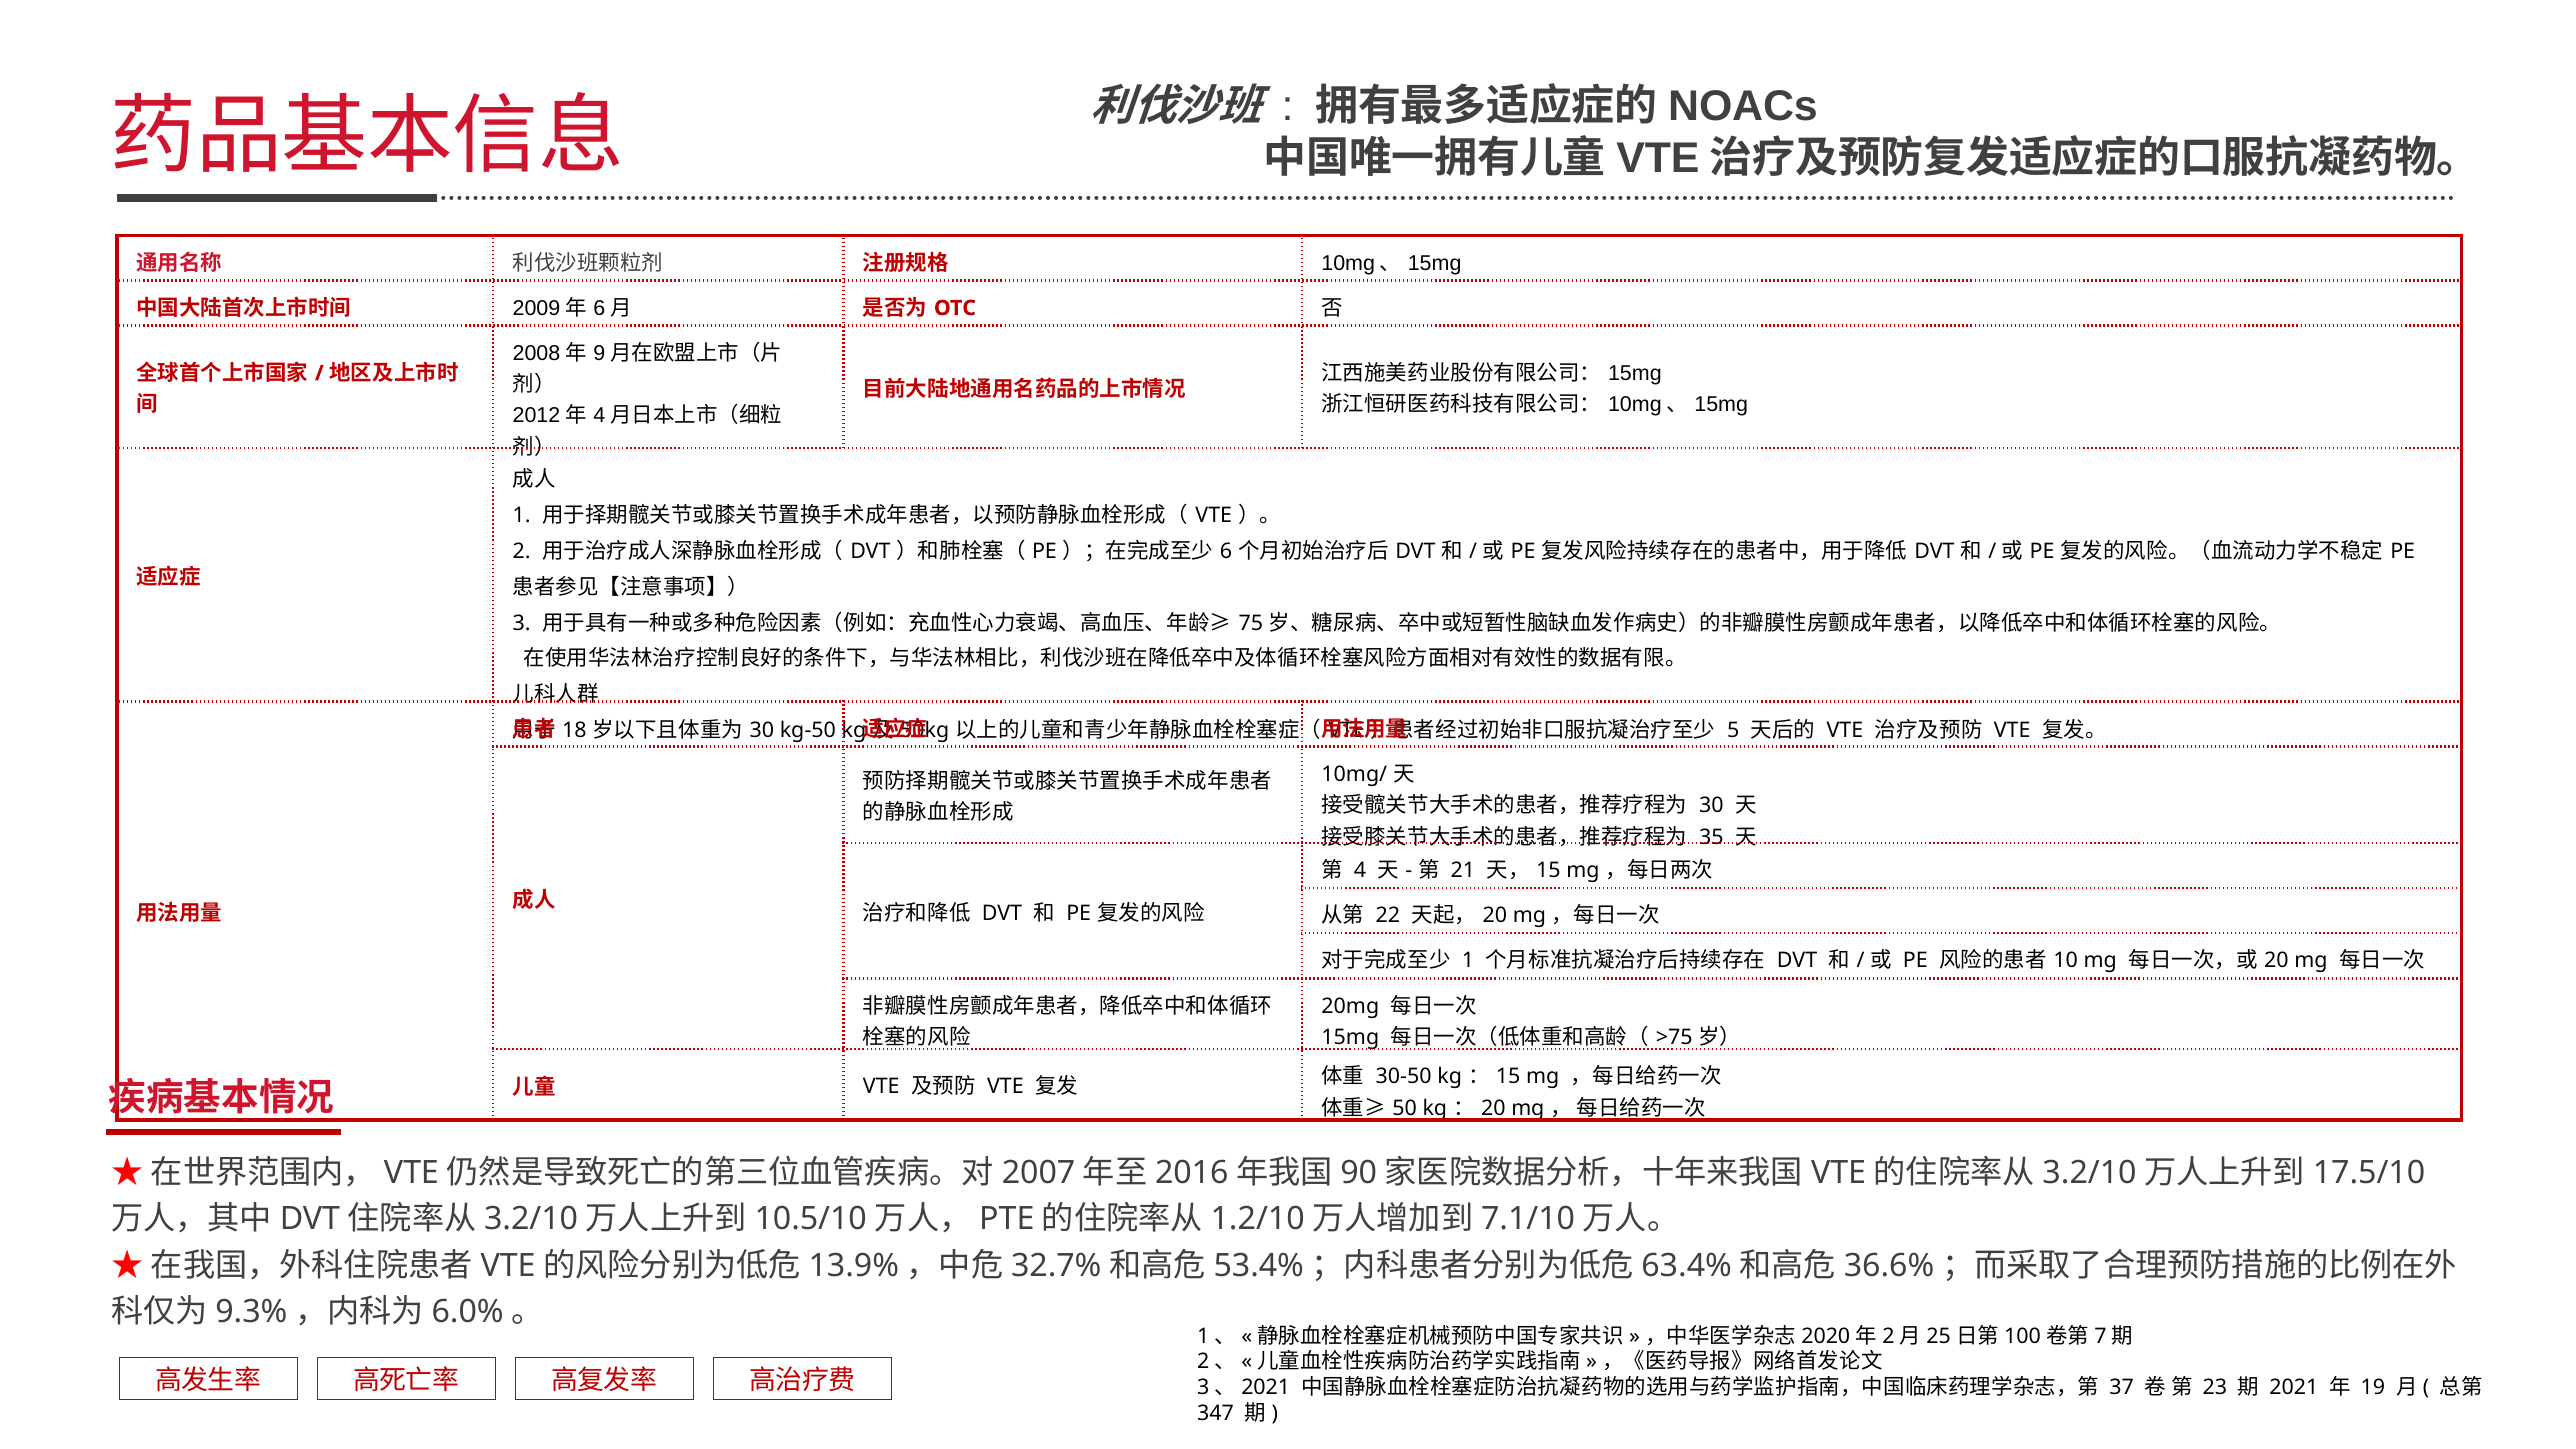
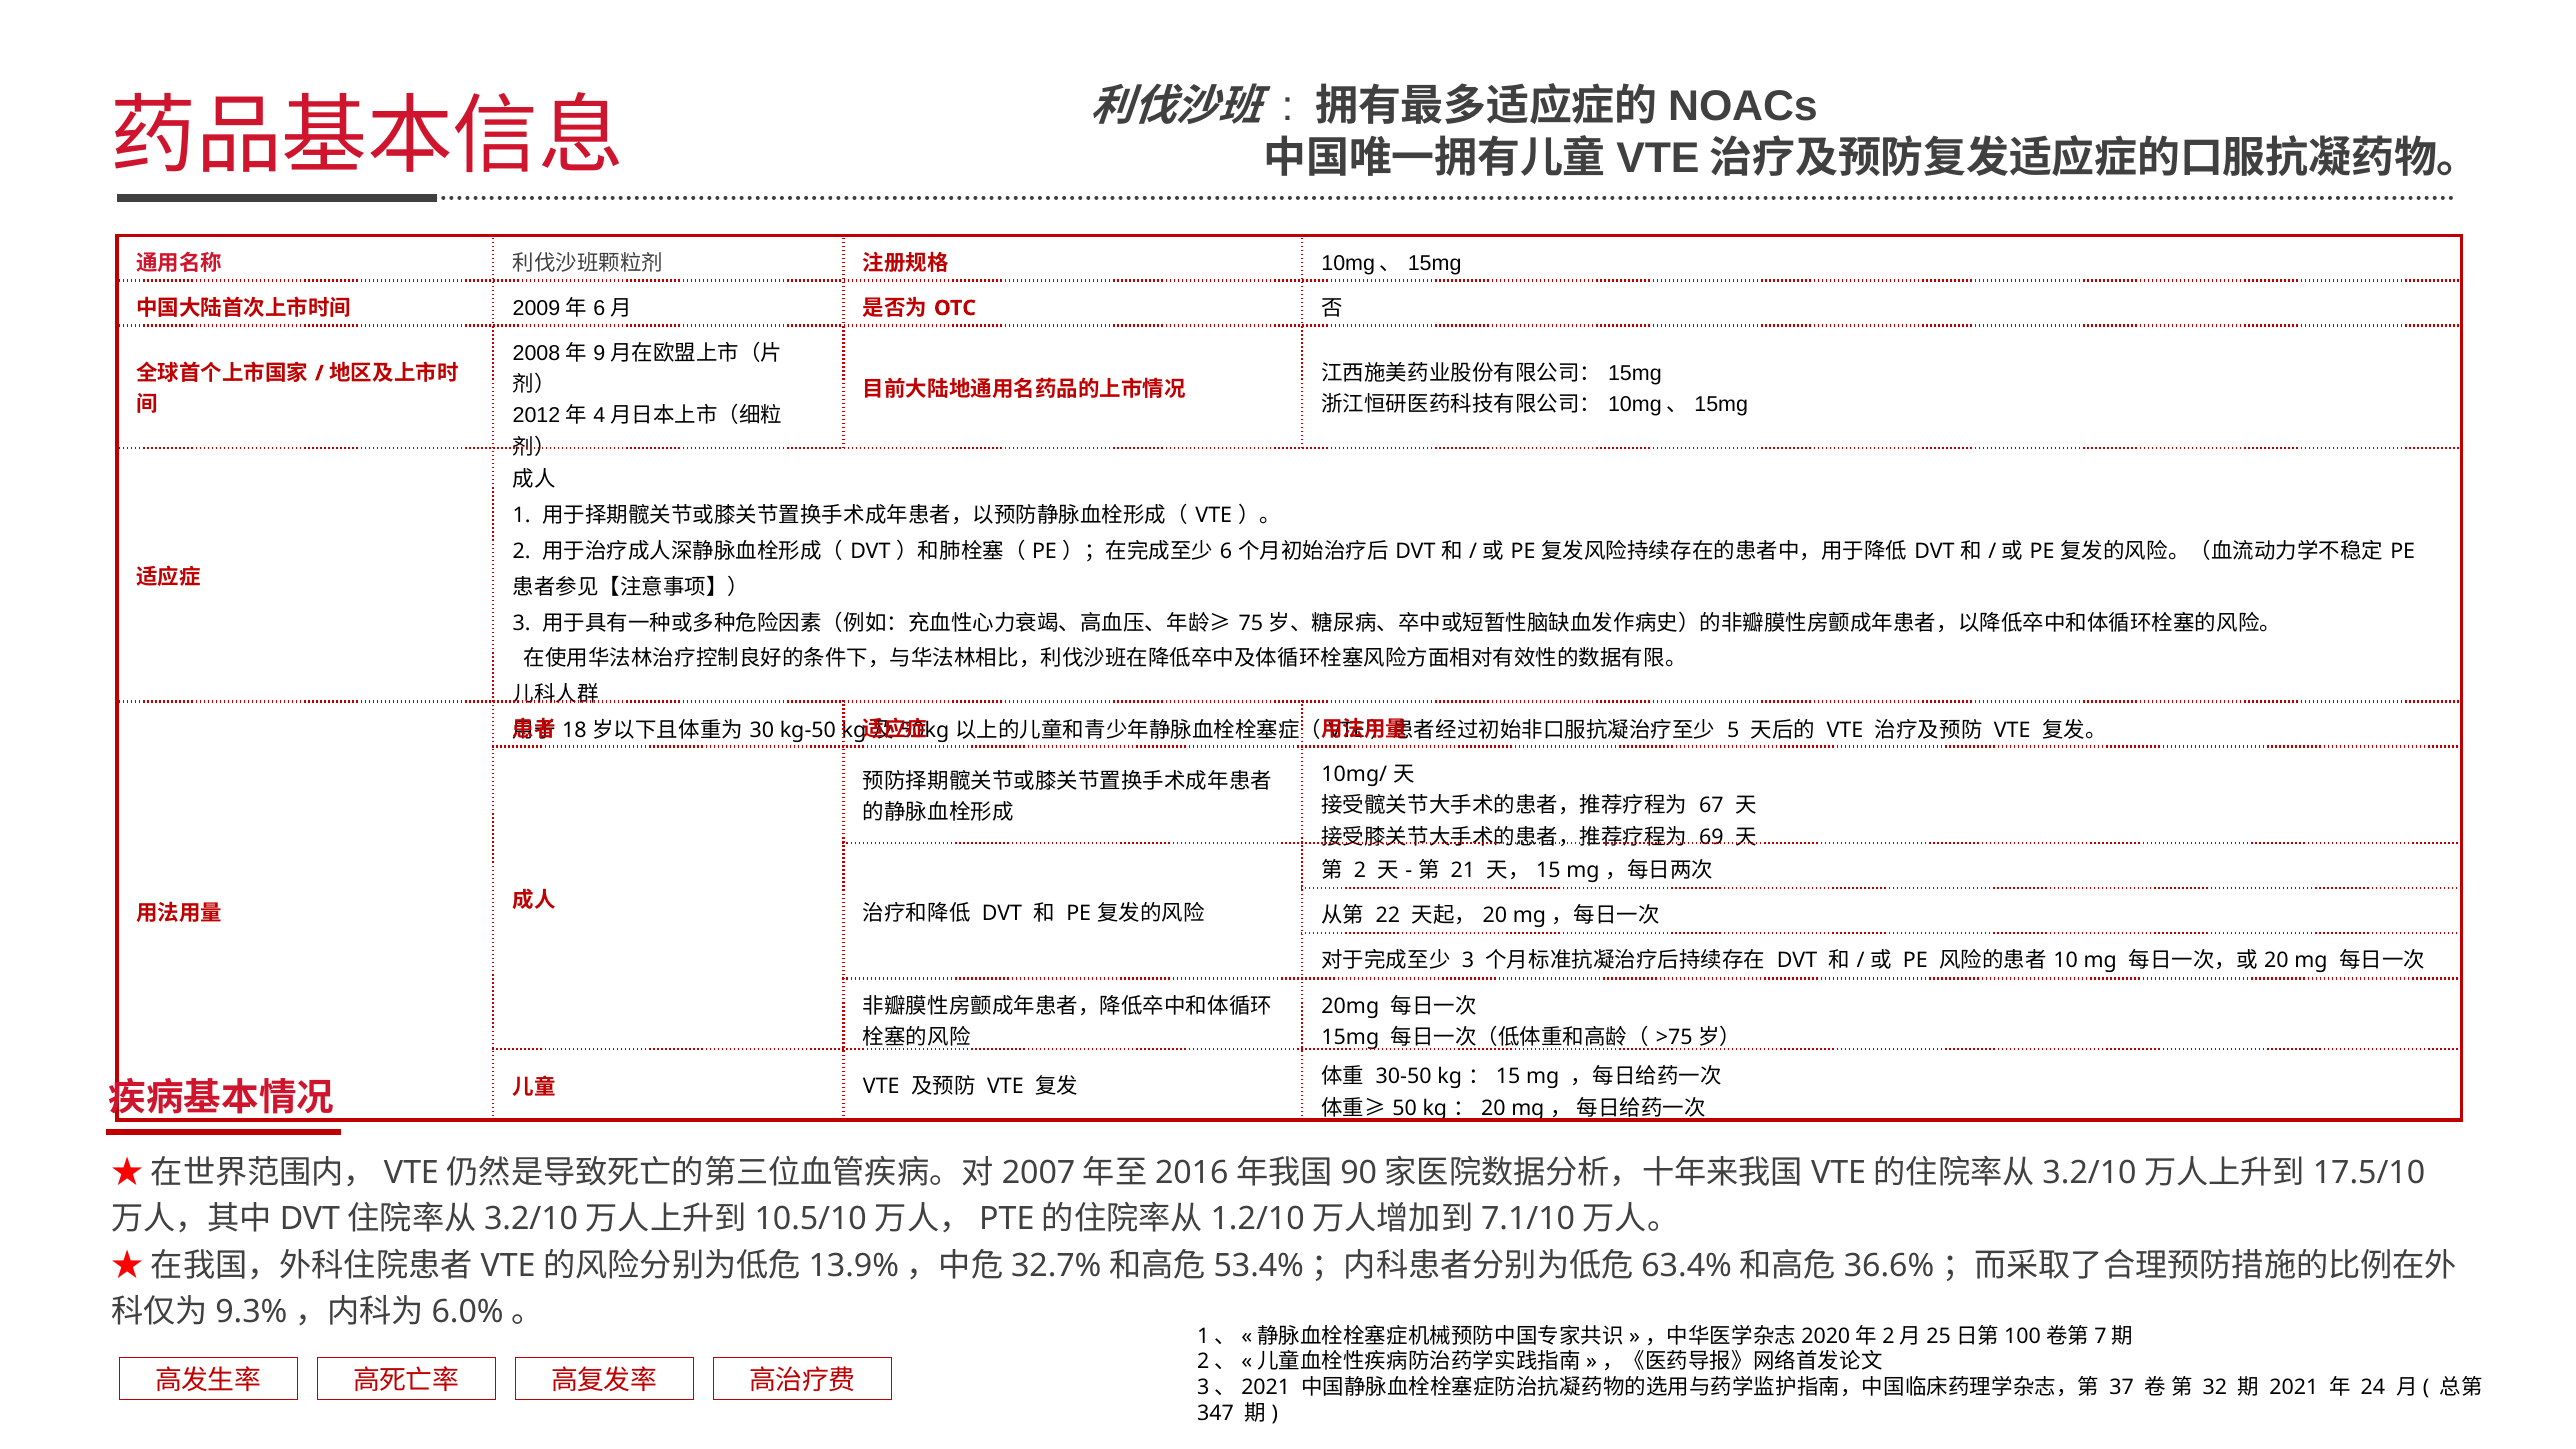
30 at (1711, 806): 30 -> 67
35: 35 -> 69
4 at (1360, 871): 4 -> 2
1 at (1468, 961): 1 -> 3
23: 23 -> 32
19: 19 -> 24
